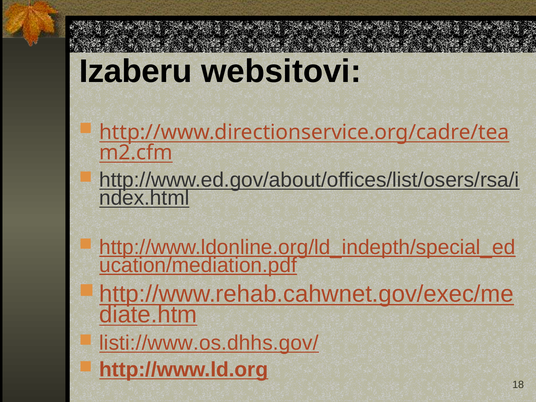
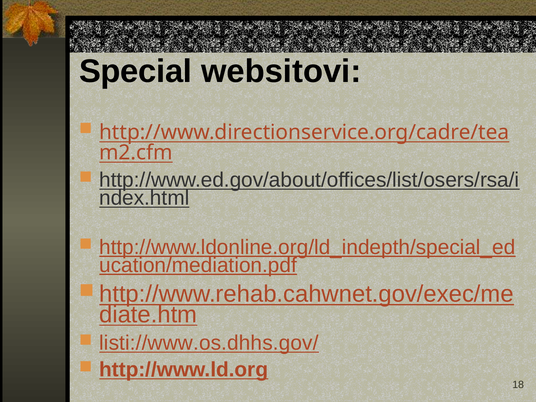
Izaberu: Izaberu -> Special
